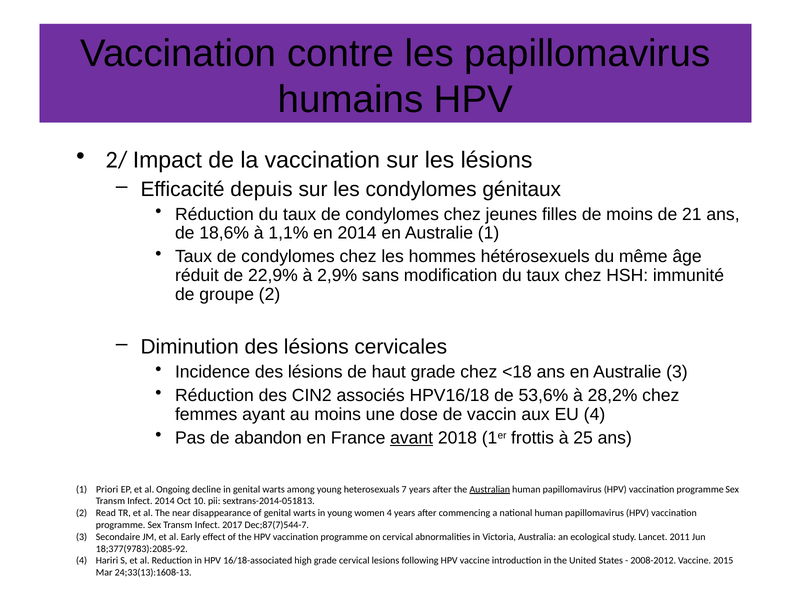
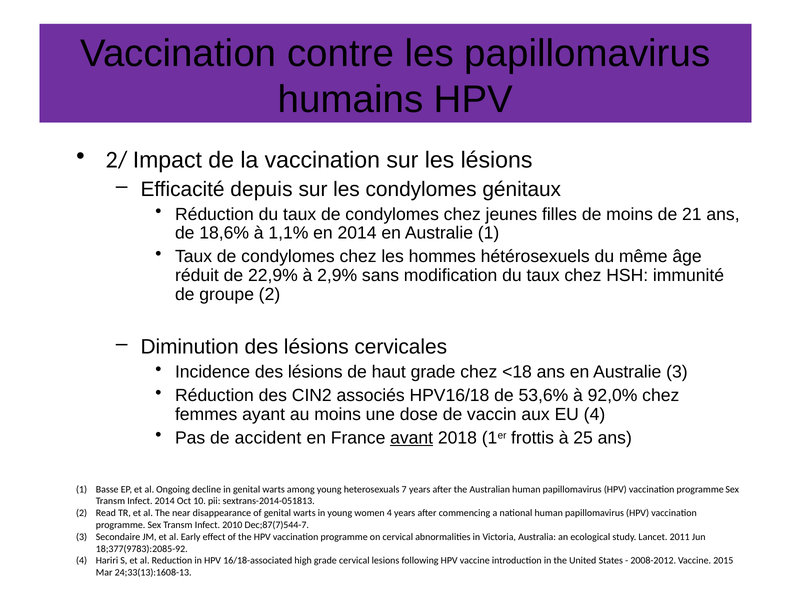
28,2%: 28,2% -> 92,0%
abandon: abandon -> accident
Priori: Priori -> Basse
Australian underline: present -> none
2017: 2017 -> 2010
